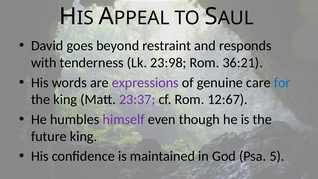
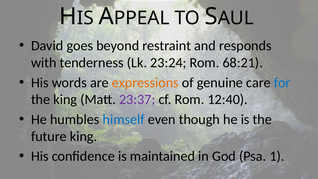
23:98: 23:98 -> 23:24
36:21: 36:21 -> 68:21
expressions colour: purple -> orange
12:67: 12:67 -> 12:40
himself colour: purple -> blue
5: 5 -> 1
